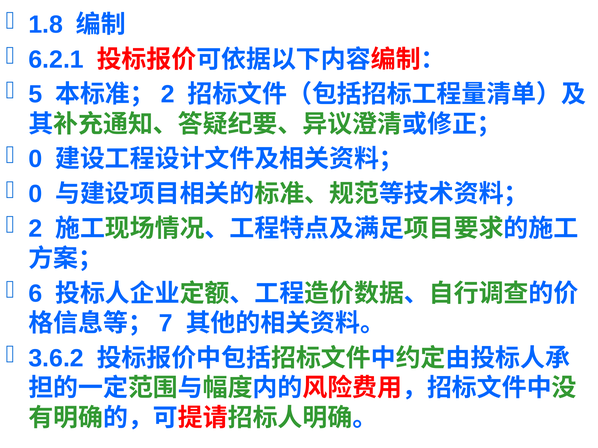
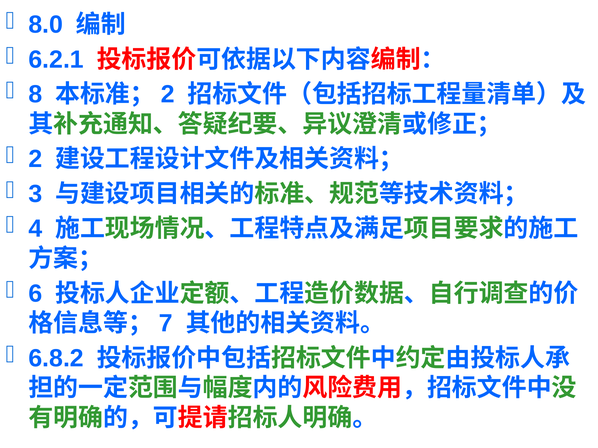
1.8: 1.8 -> 8.0
5: 5 -> 8
0 at (35, 159): 0 -> 2
0 at (35, 194): 0 -> 3
2 at (35, 229): 2 -> 4
3.6.2: 3.6.2 -> 6.8.2
